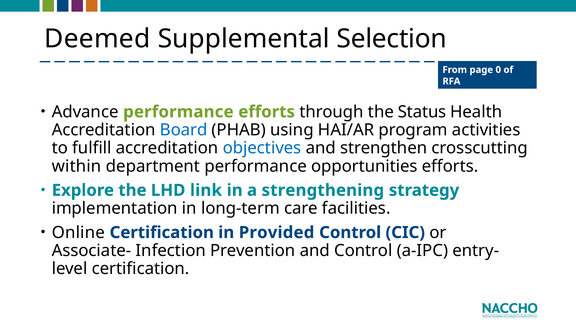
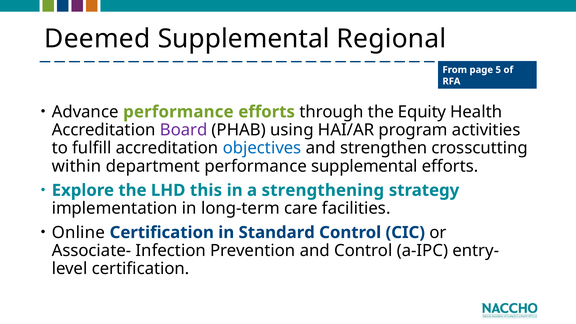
Selection: Selection -> Regional
0: 0 -> 5
Status: Status -> Equity
Board colour: blue -> purple
performance opportunities: opportunities -> supplemental
link: link -> this
Provided: Provided -> Standard
